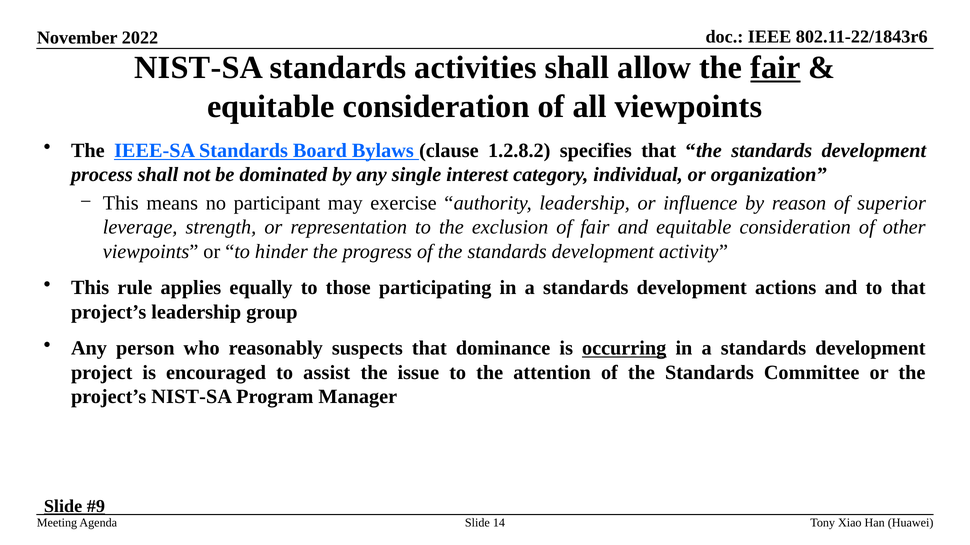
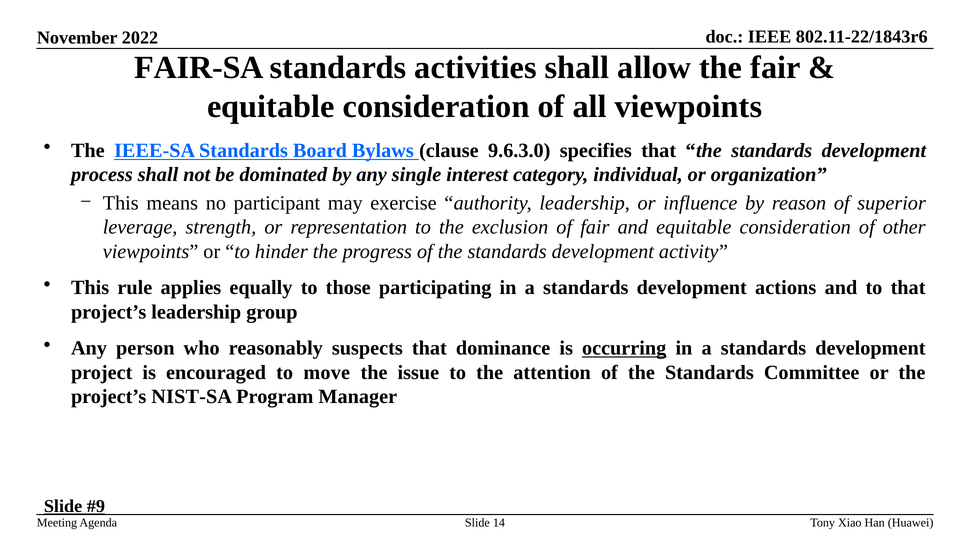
NIST-SA at (199, 68): NIST-SA -> FAIR-SA
fair at (775, 68) underline: present -> none
1.2.8.2: 1.2.8.2 -> 9.6.3.0
assist: assist -> move
